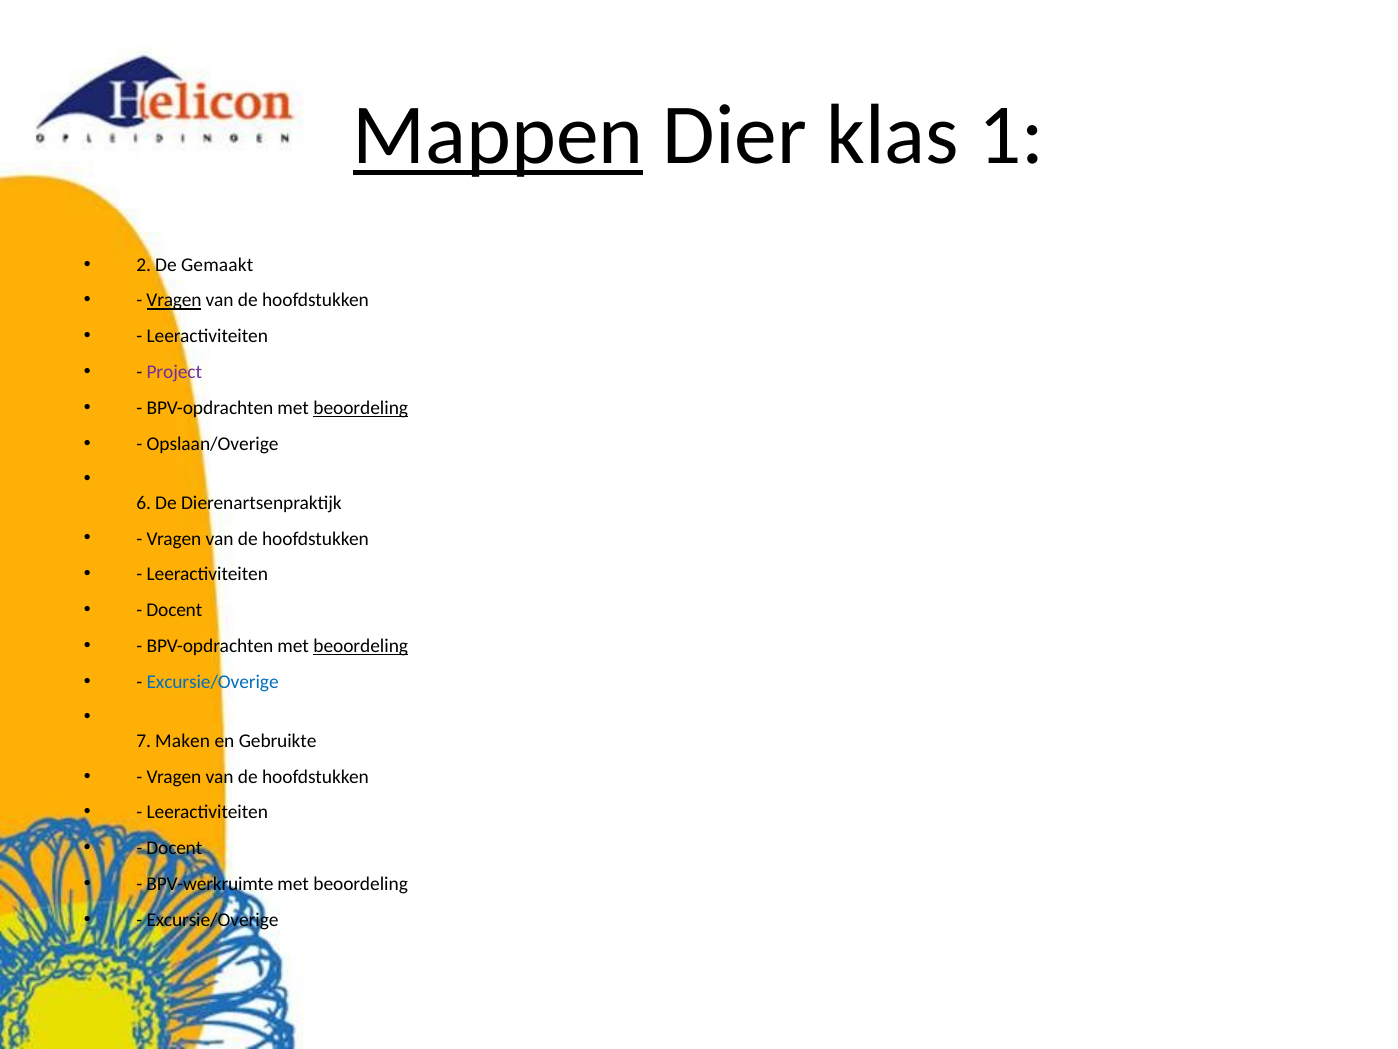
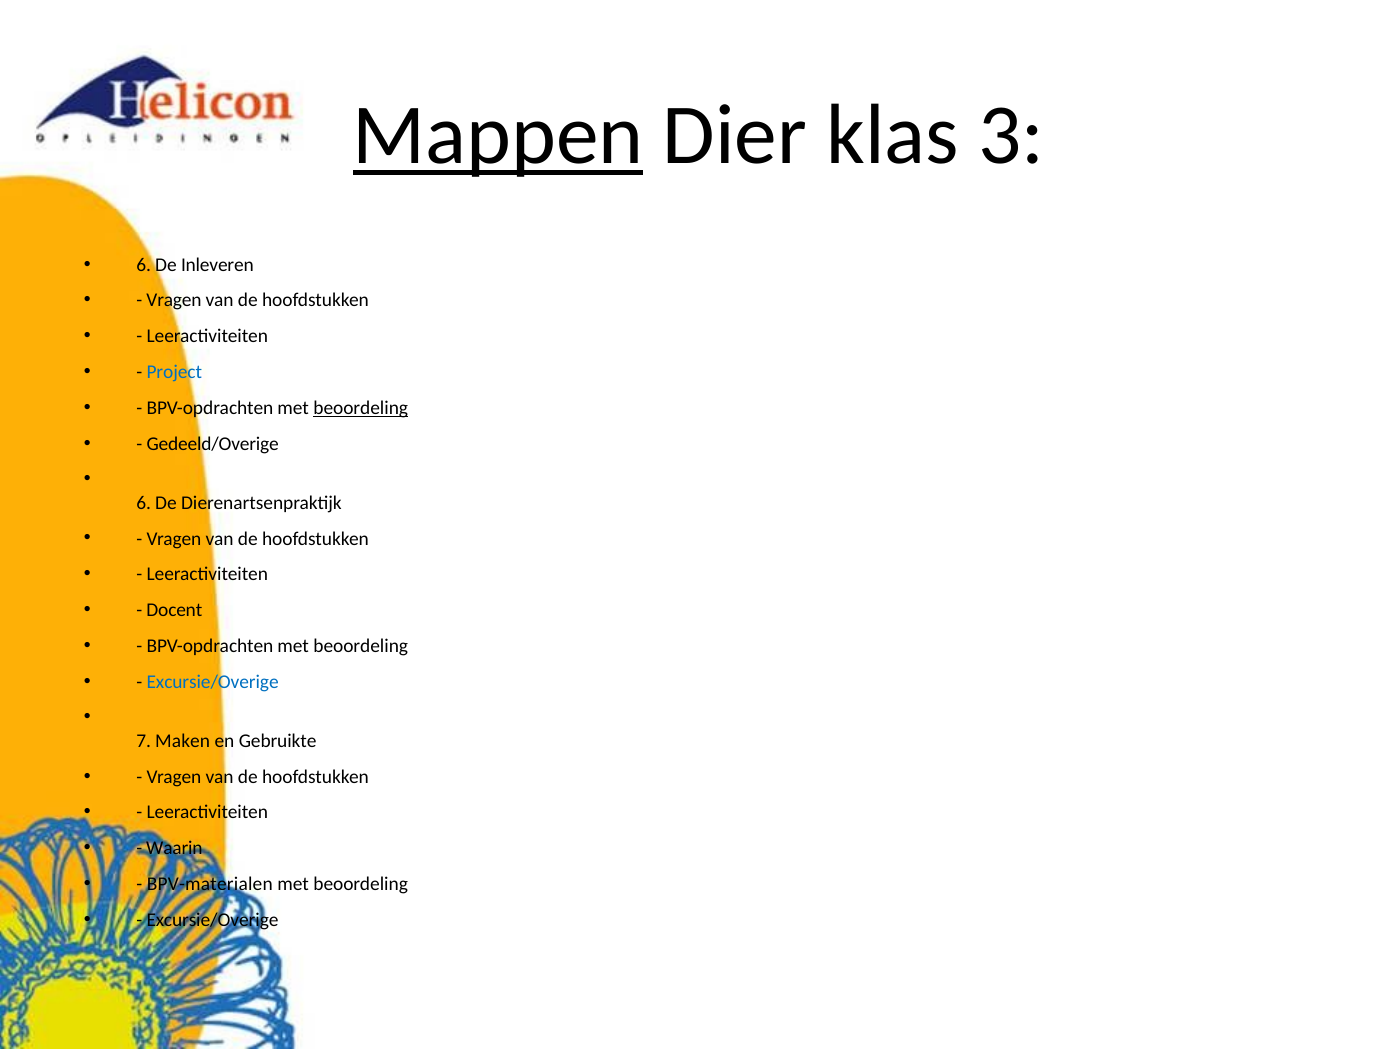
1: 1 -> 3
2 at (144, 265): 2 -> 6
Gemaakt: Gemaakt -> Inleveren
Vragen at (174, 300) underline: present -> none
Project colour: purple -> blue
Opslaan/Overige: Opslaan/Overige -> Gedeeld/Overige
beoordeling at (361, 646) underline: present -> none
Docent at (174, 848): Docent -> Waarin
BPV-werkruimte: BPV-werkruimte -> BPV-materialen
